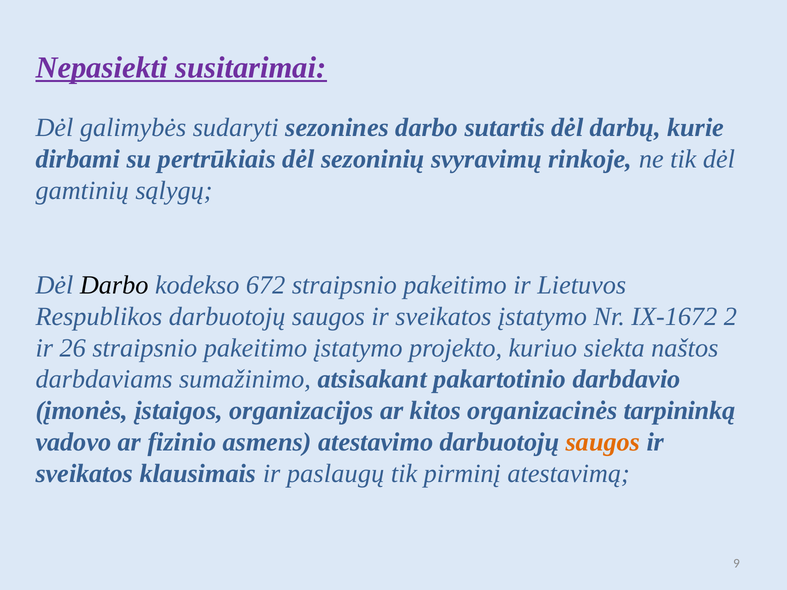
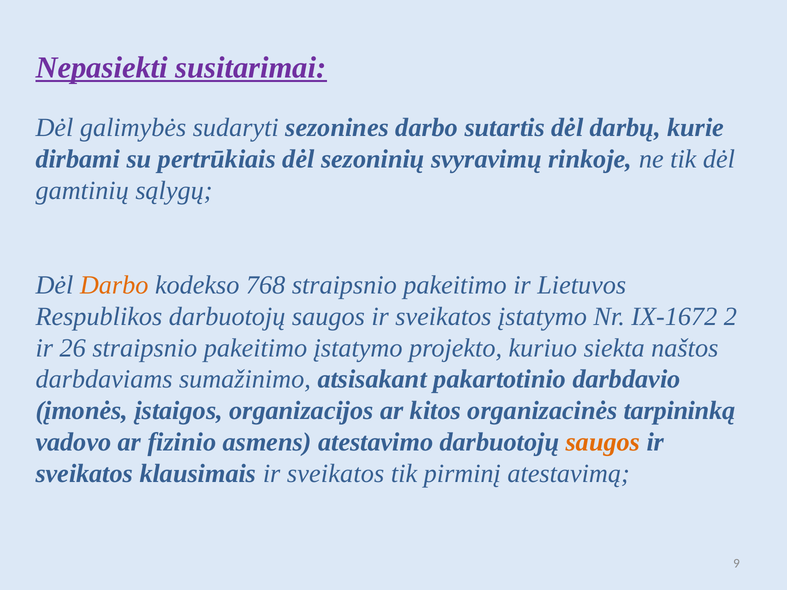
Darbo at (114, 285) colour: black -> orange
672: 672 -> 768
klausimais ir paslaugų: paslaugų -> sveikatos
